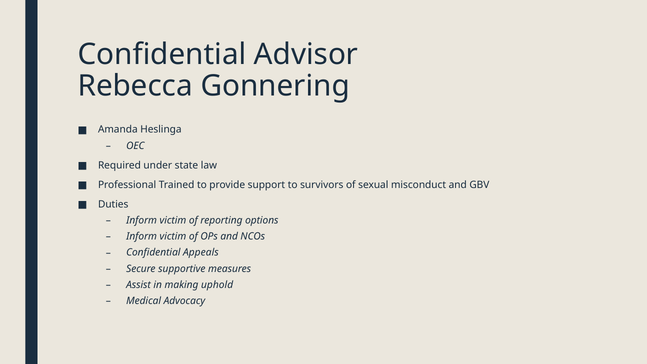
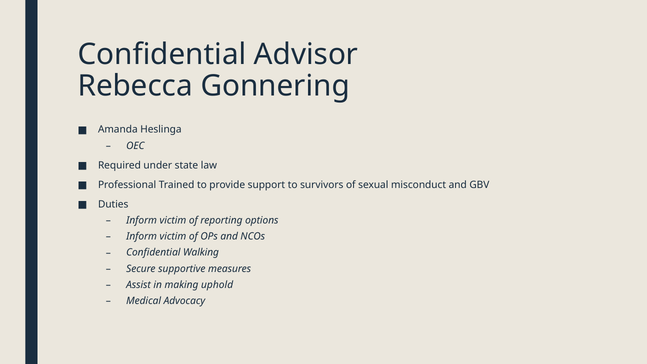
Appeals: Appeals -> Walking
